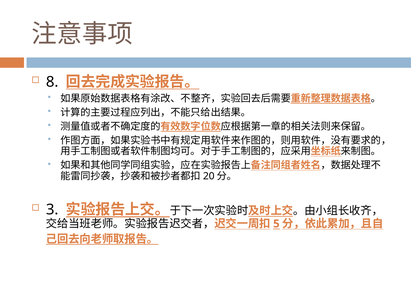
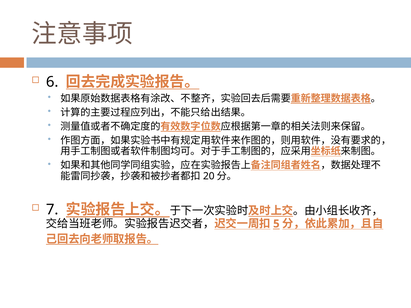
8: 8 -> 6
3: 3 -> 7
